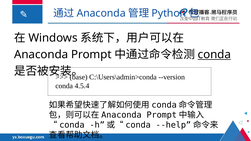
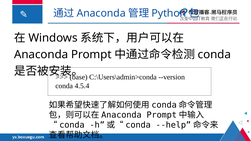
conda at (214, 55) underline: present -> none
